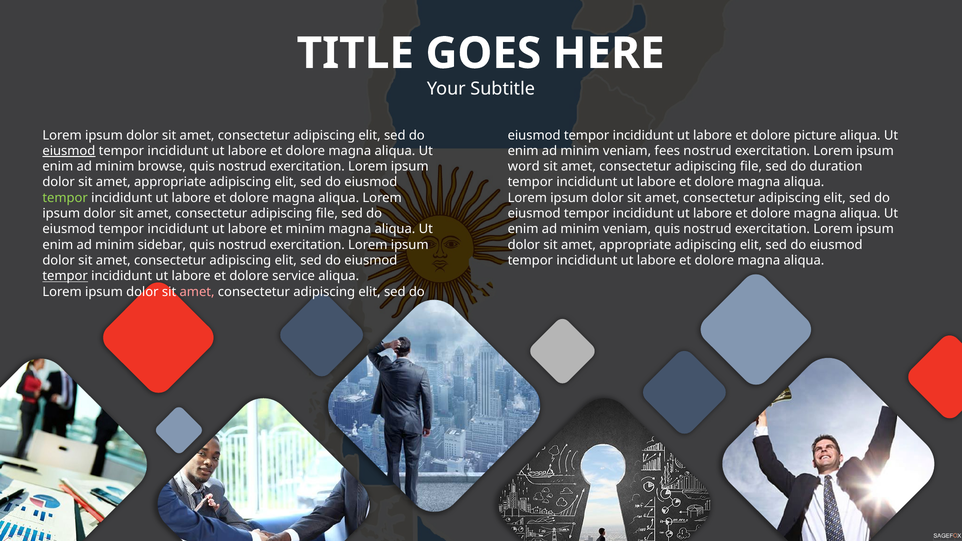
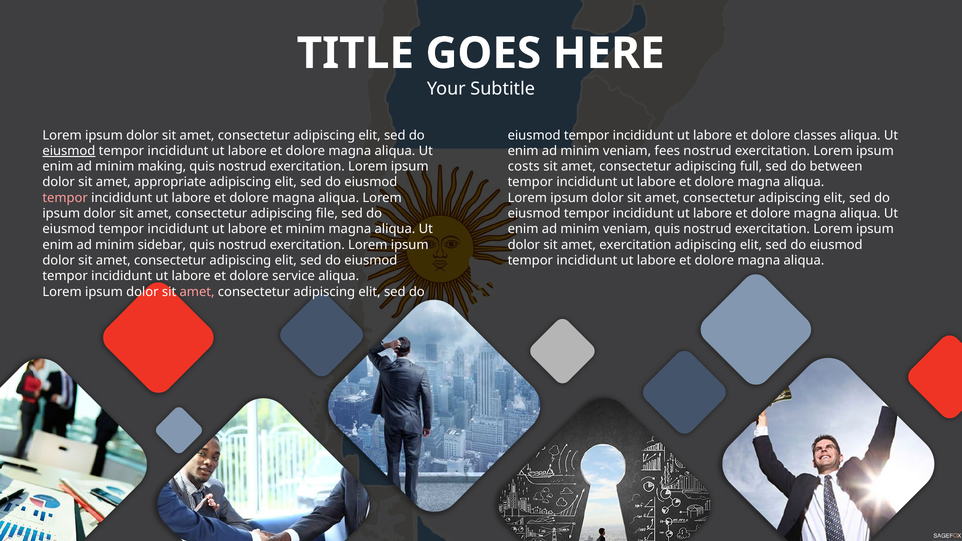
picture: picture -> classes
browse: browse -> making
word: word -> costs
file at (751, 167): file -> full
duration: duration -> between
tempor at (65, 198) colour: light green -> pink
appropriate at (635, 245): appropriate -> exercitation
tempor at (65, 276) underline: present -> none
